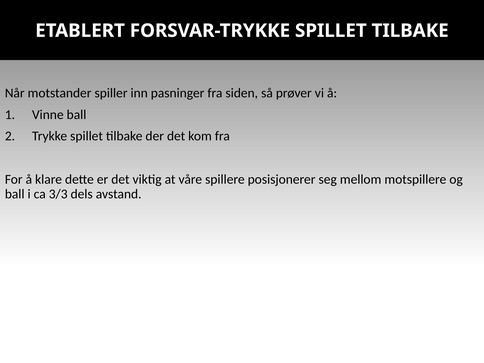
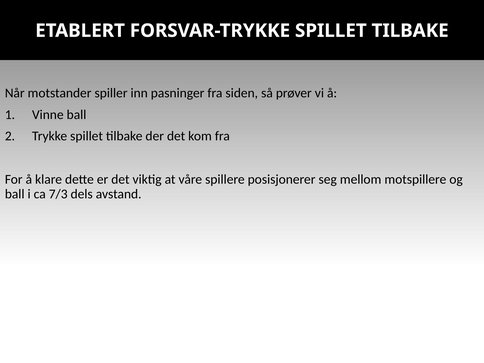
3/3: 3/3 -> 7/3
